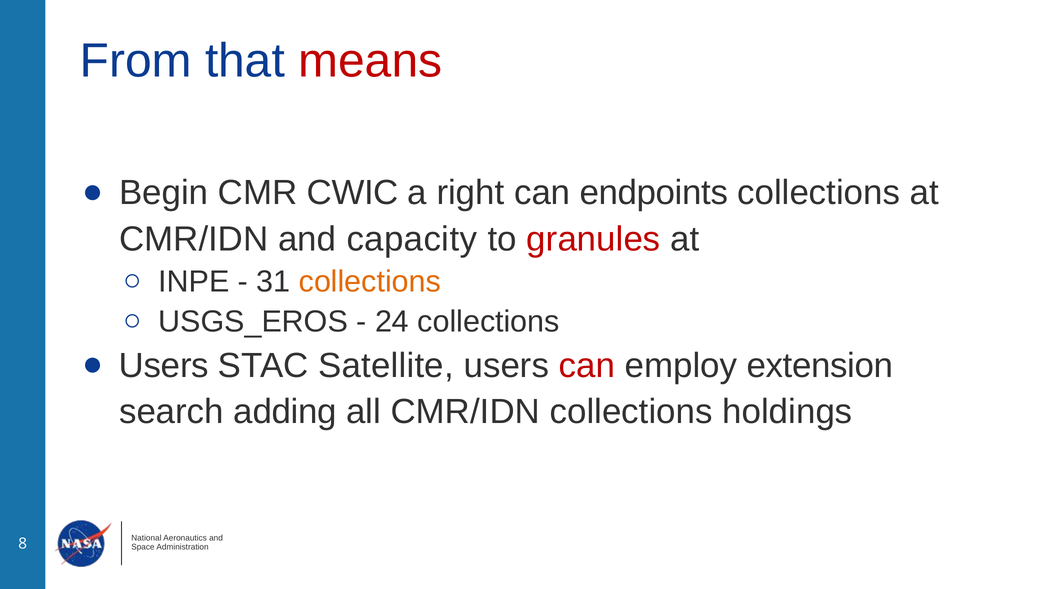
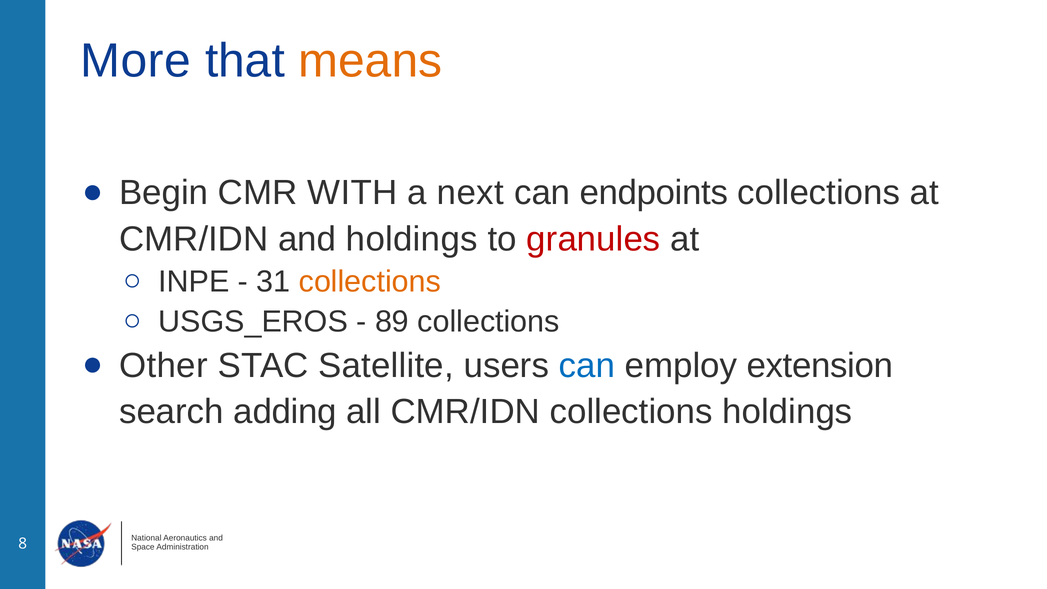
From: From -> More
means colour: red -> orange
CWIC: CWIC -> WITH
right: right -> next
and capacity: capacity -> holdings
24: 24 -> 89
Users at (164, 366): Users -> Other
can at (587, 366) colour: red -> blue
